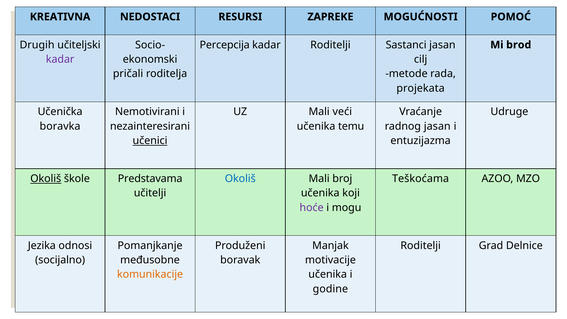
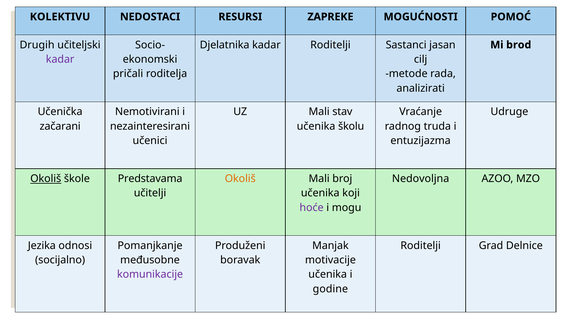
KREATIVNA: KREATIVNA -> KOLEKTIVU
Percepcija: Percepcija -> Djelatnika
projekata: projekata -> analizirati
veći: veći -> stav
boravka: boravka -> začarani
temu: temu -> školu
radnog jasan: jasan -> truda
učenici underline: present -> none
Okoliš at (240, 179) colour: blue -> orange
Teškoćama: Teškoćama -> Nedovoljna
komunikacije colour: orange -> purple
